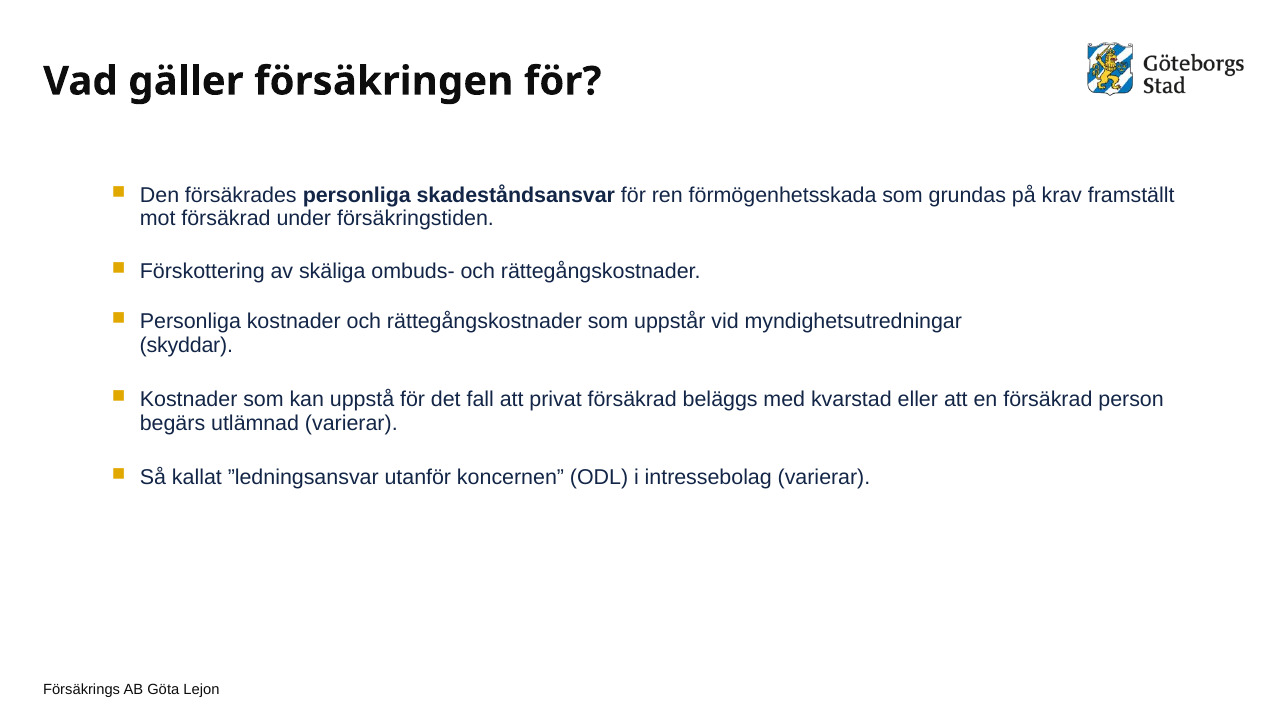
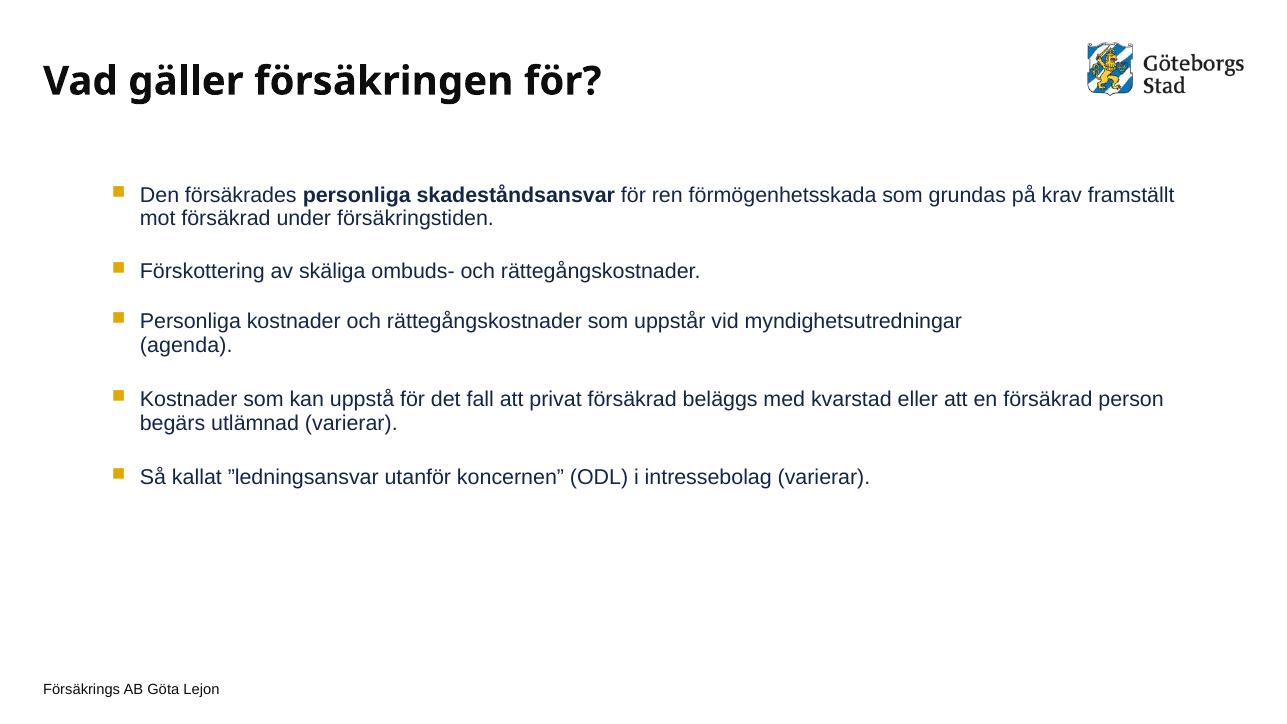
skyddar: skyddar -> agenda
